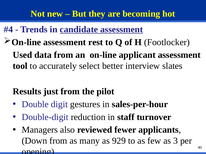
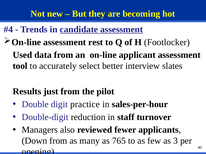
gestures: gestures -> practice
929: 929 -> 765
